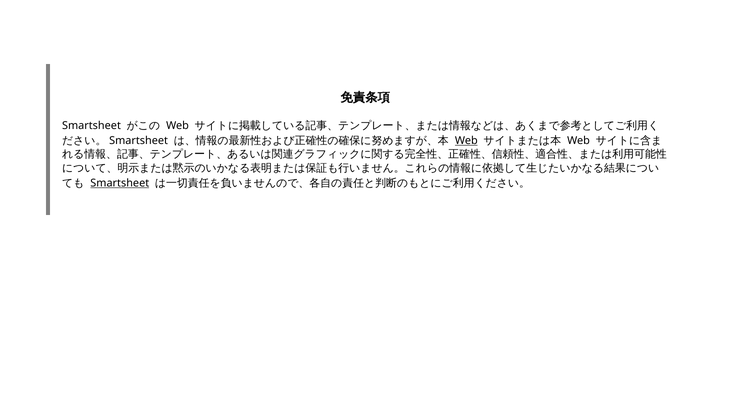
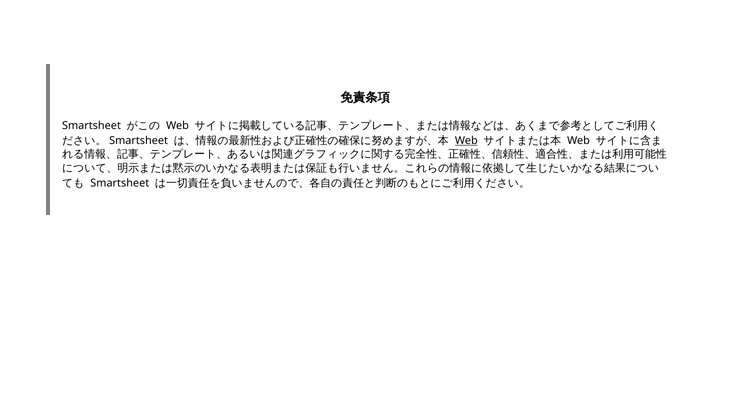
Smartsheet at (120, 183) underline: present -> none
